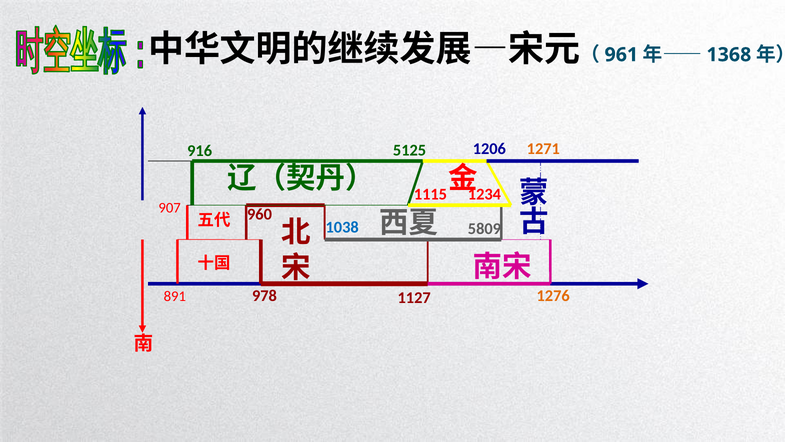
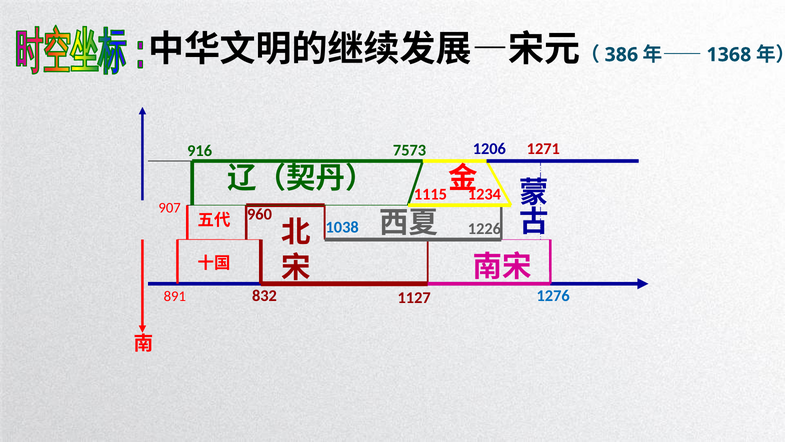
961: 961 -> 386
5125: 5125 -> 7573
1271 colour: orange -> red
5809: 5809 -> 1226
978: 978 -> 832
1276 colour: orange -> blue
